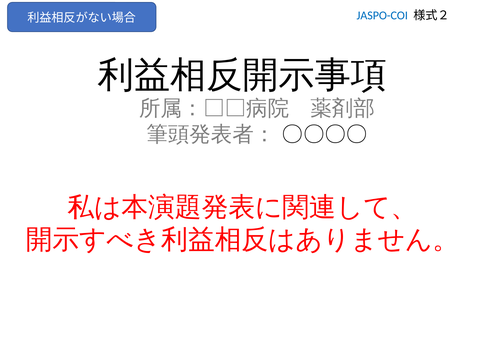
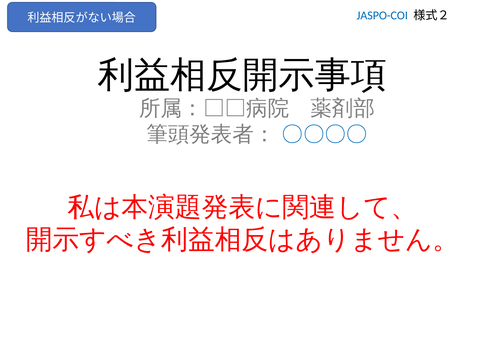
〇〇〇〇 colour: black -> blue
